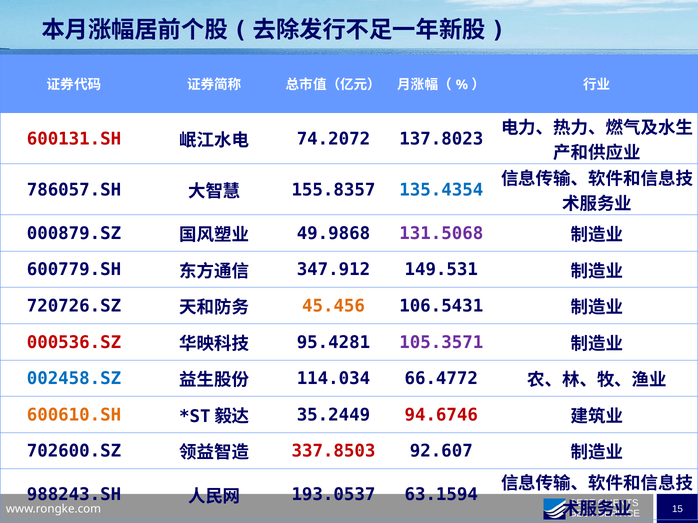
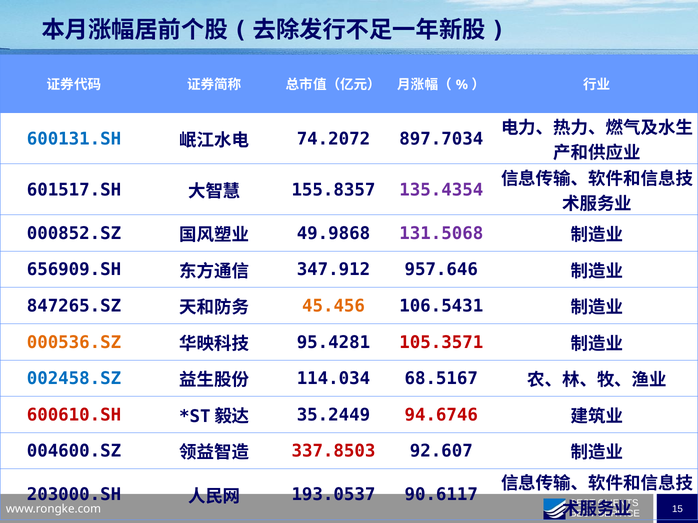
600131.SH colour: red -> blue
137.8023: 137.8023 -> 897.7034
786057.SH: 786057.SH -> 601517.SH
135.4354 colour: blue -> purple
000879.SZ: 000879.SZ -> 000852.SZ
600779.SH: 600779.SH -> 656909.SH
149.531: 149.531 -> 957.646
720726.SZ: 720726.SZ -> 847265.SZ
000536.SZ colour: red -> orange
105.3571 colour: purple -> red
66.4772: 66.4772 -> 68.5167
600610.SH colour: orange -> red
702600.SZ: 702600.SZ -> 004600.SZ
988243.SH: 988243.SH -> 203000.SH
63.1594: 63.1594 -> 90.6117
